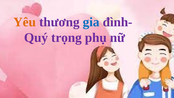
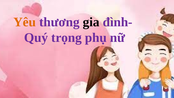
gia colour: blue -> black
